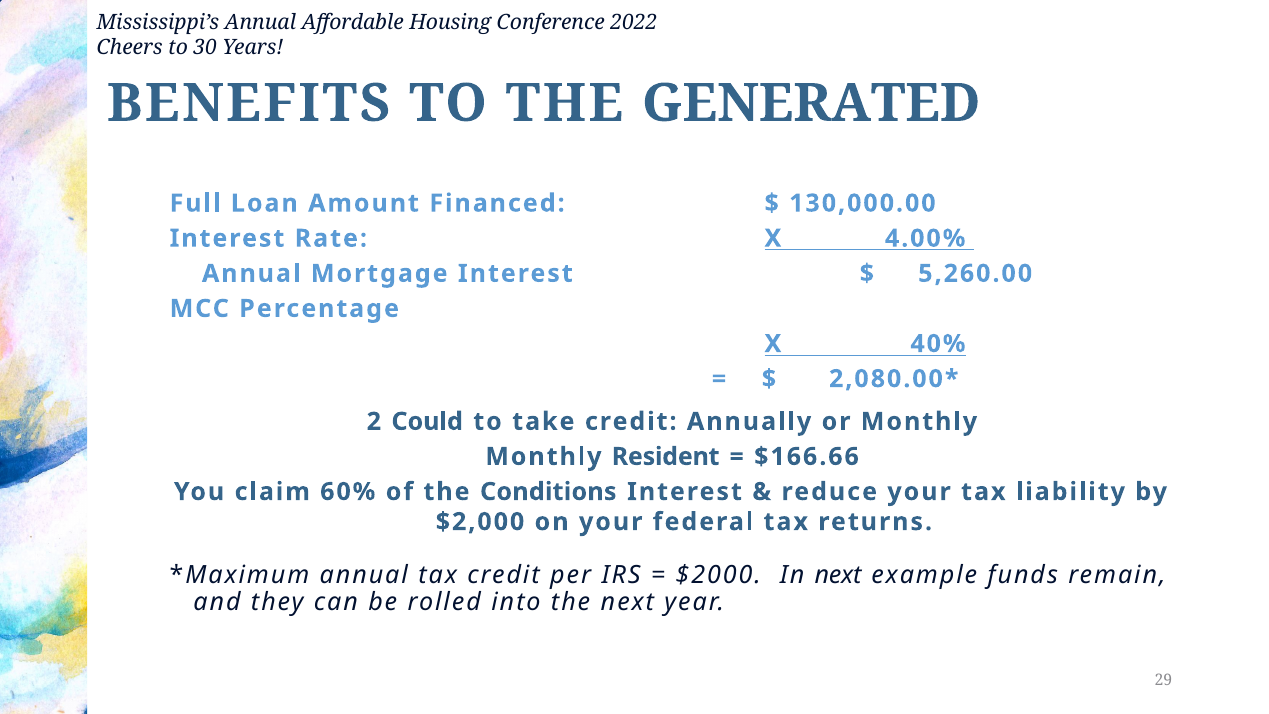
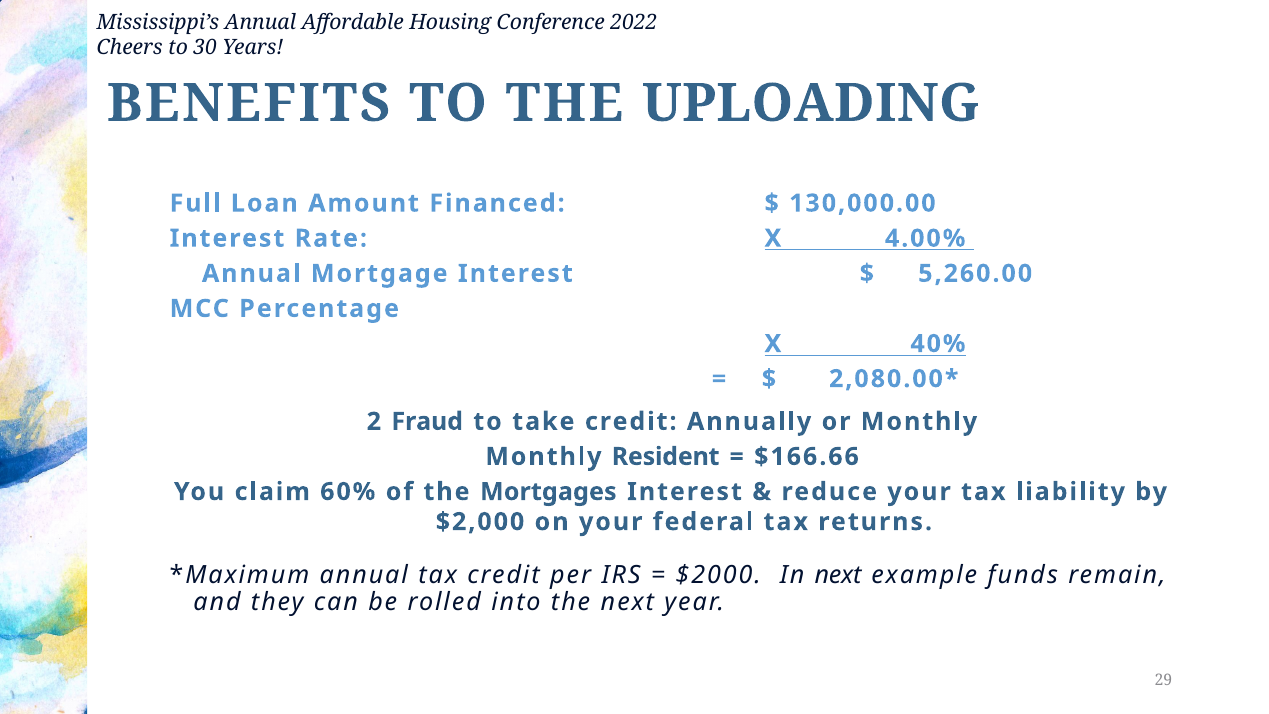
GENERATED: GENERATED -> UPLOADING
Could: Could -> Fraud
Conditions: Conditions -> Mortgages
